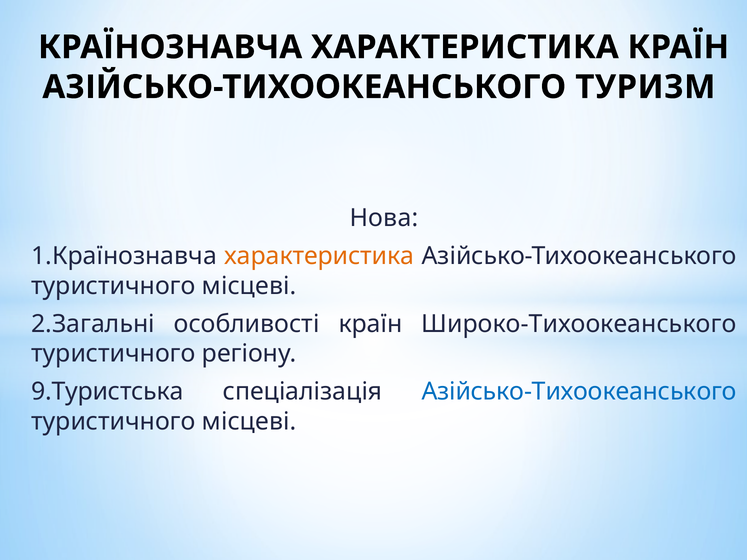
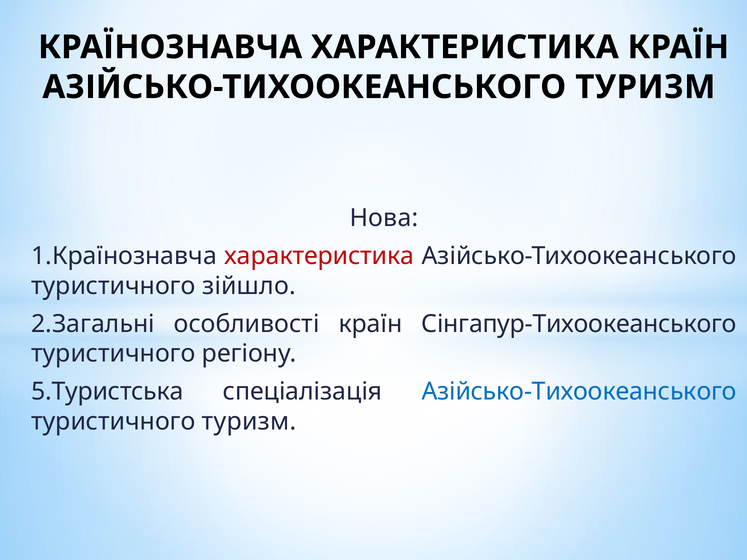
характеристика at (319, 256) colour: orange -> red
місцеві at (249, 286): місцеві -> зійшло
Широко-Тихоокеанського: Широко-Тихоокеанського -> Сінгапур-Тихоокеанського
9.Туристська: 9.Туристська -> 5.Туристська
місцеві at (249, 422): місцеві -> туризм
